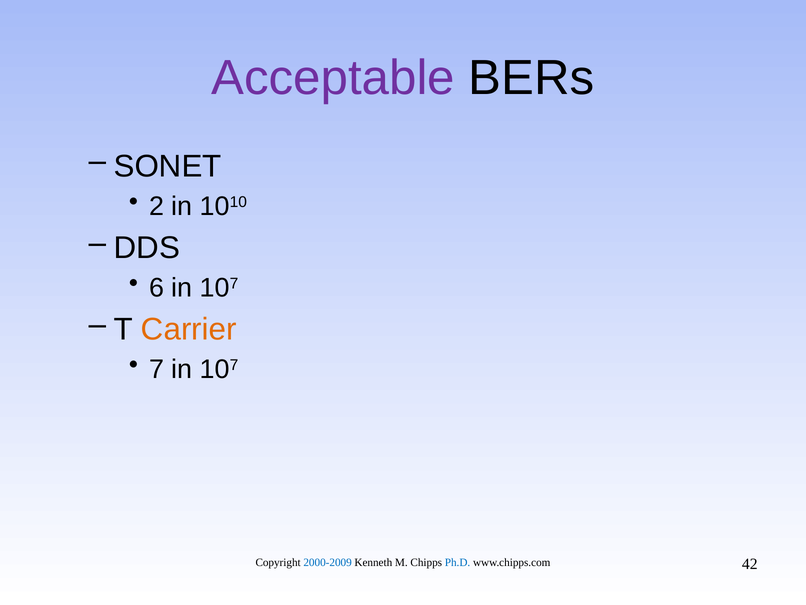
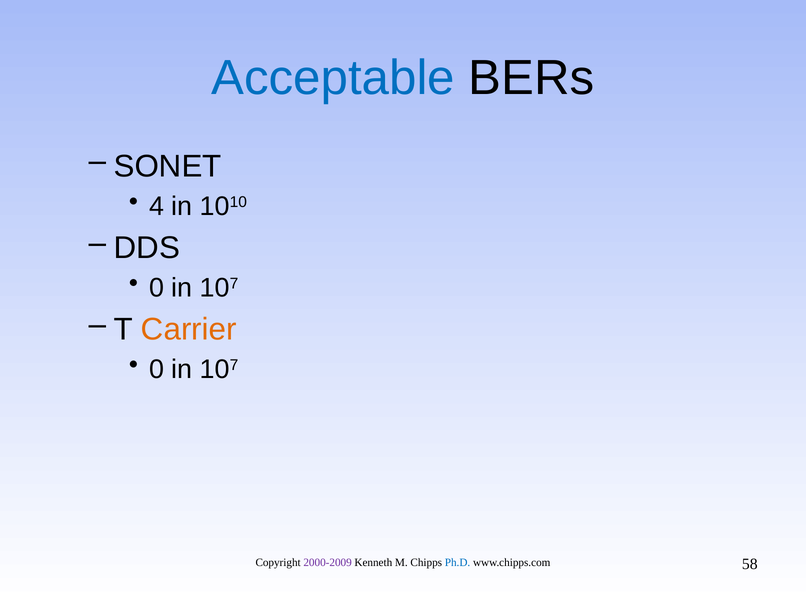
Acceptable colour: purple -> blue
2: 2 -> 4
6 at (157, 288): 6 -> 0
7 at (157, 369): 7 -> 0
2000-2009 colour: blue -> purple
42: 42 -> 58
